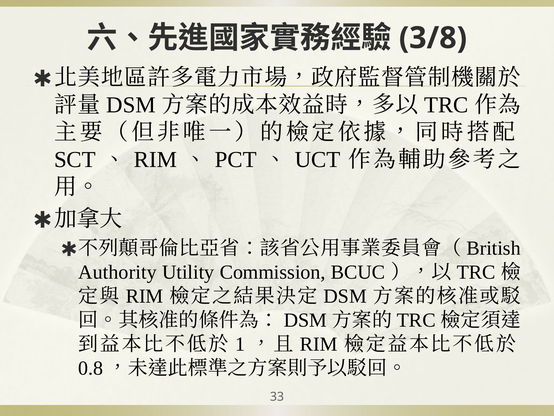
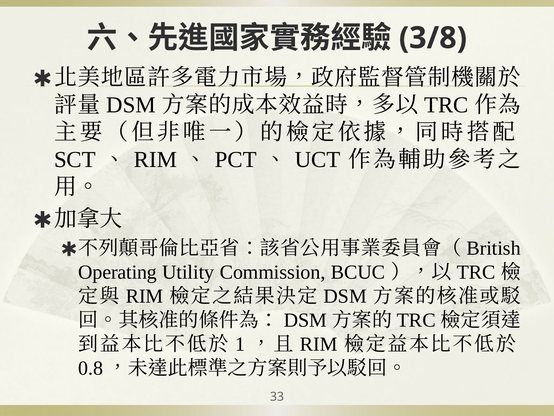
Authority: Authority -> Operating
